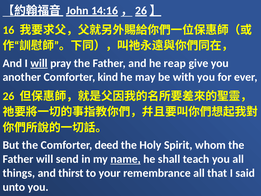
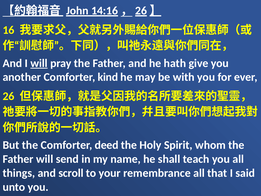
reap: reap -> hath
name underline: present -> none
thirst: thirst -> scroll
